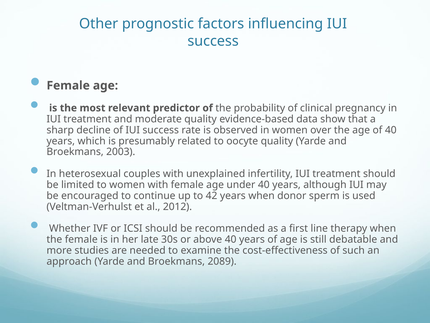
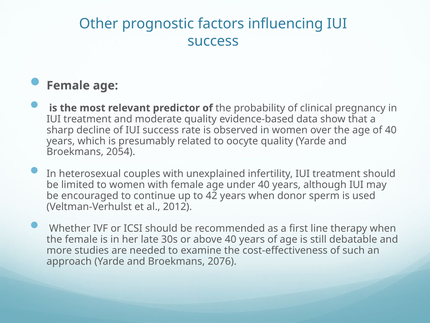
2003: 2003 -> 2054
2089: 2089 -> 2076
